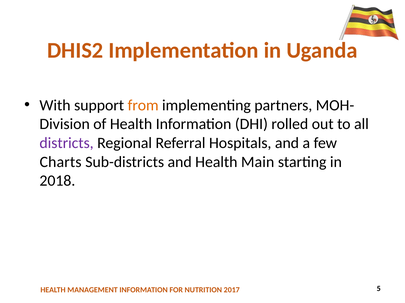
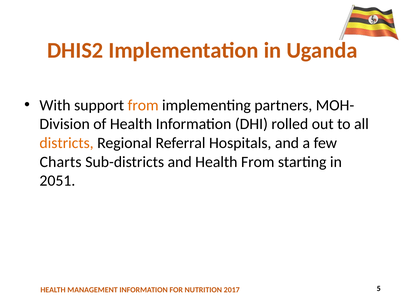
districts colour: purple -> orange
Health Main: Main -> From
2018: 2018 -> 2051
